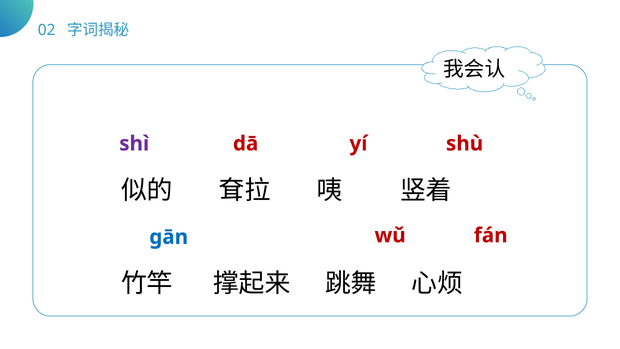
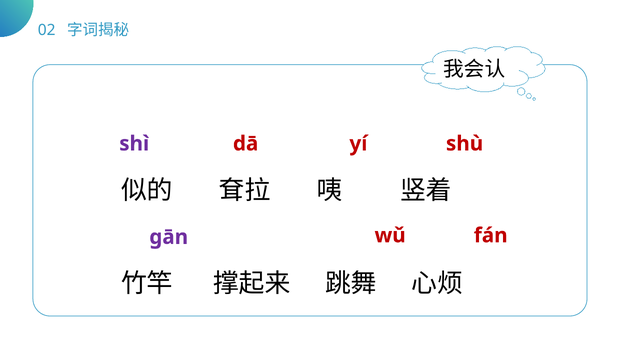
ɡān colour: blue -> purple
